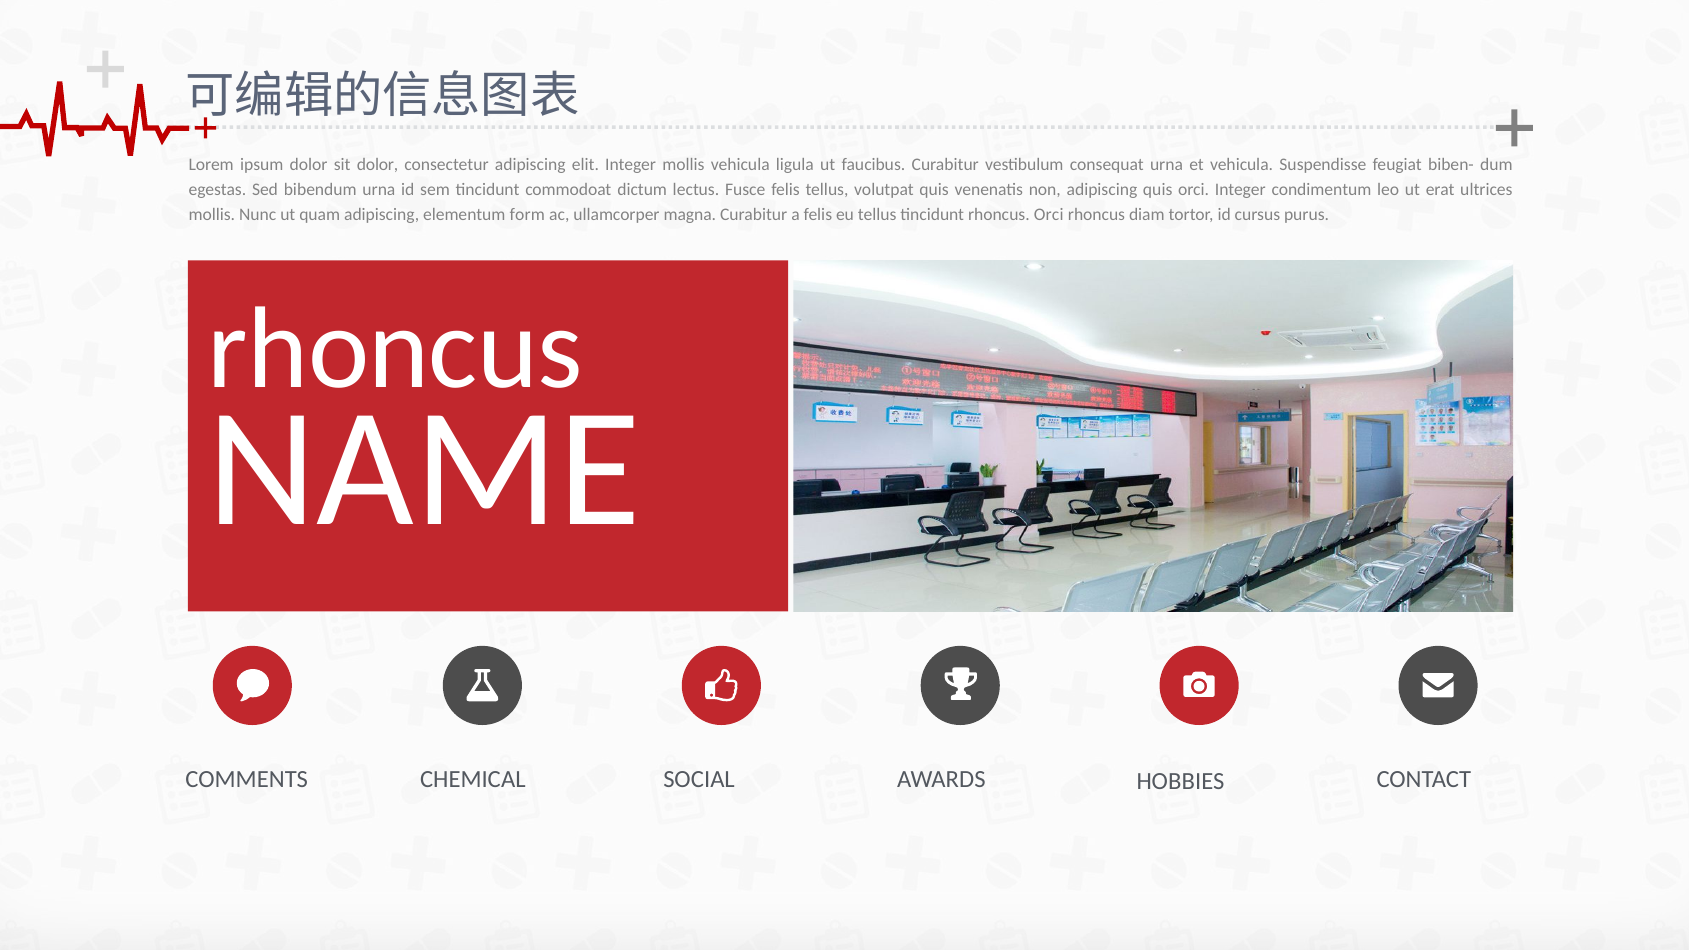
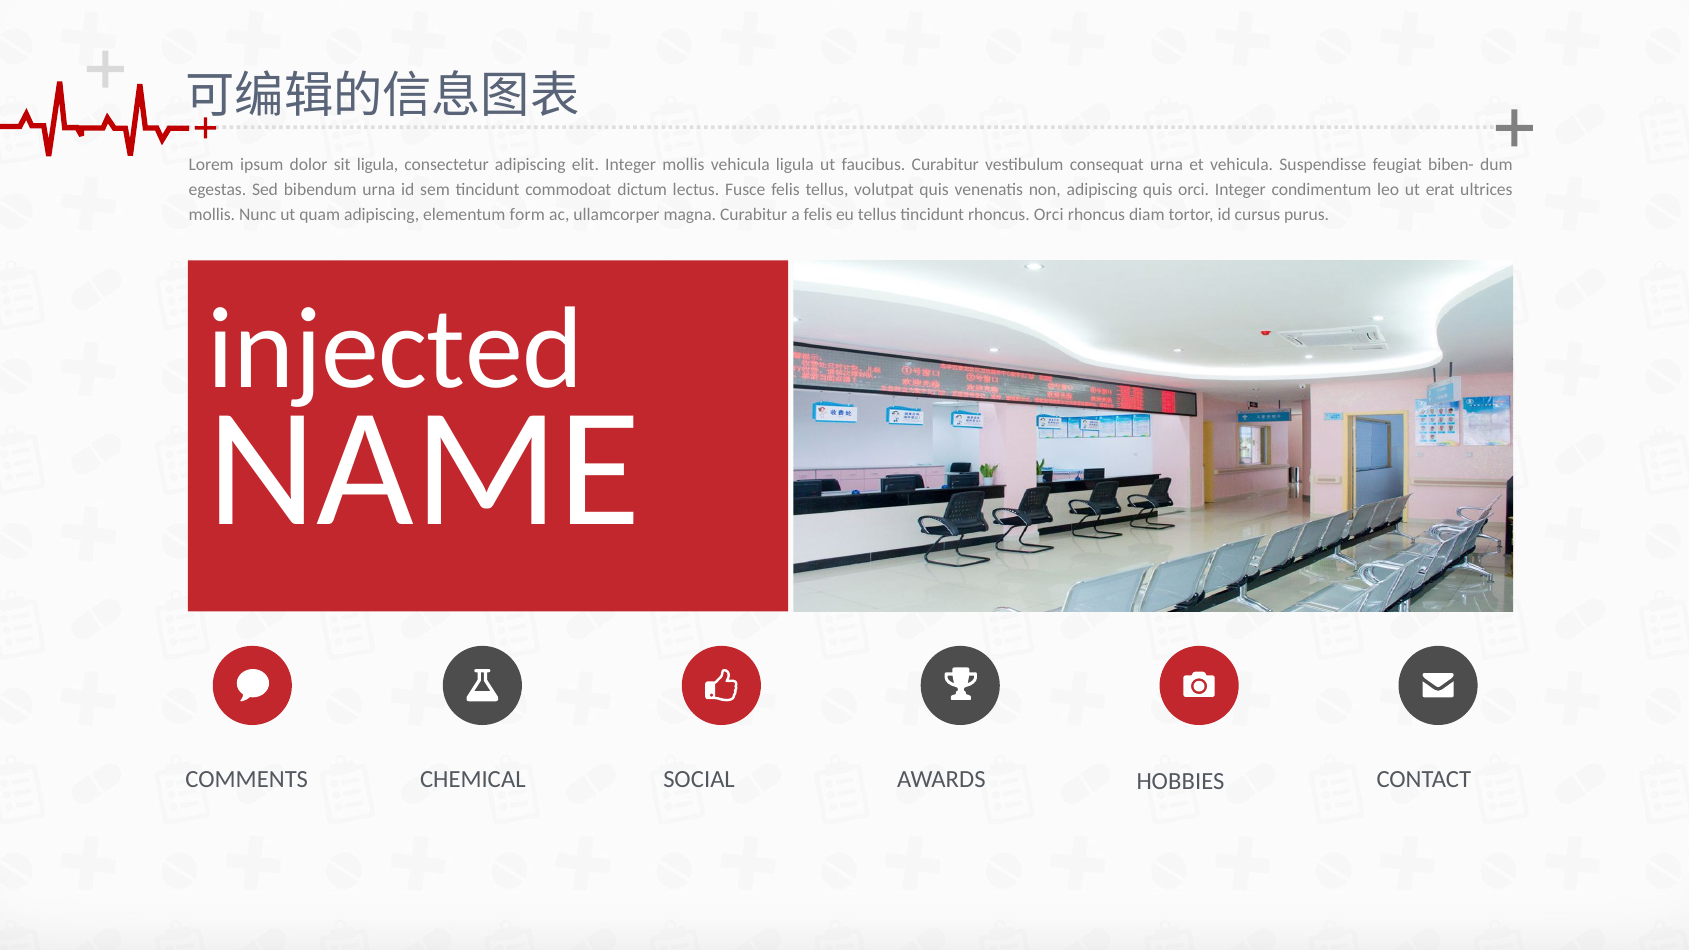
sit dolor: dolor -> ligula
rhoncus at (395, 349): rhoncus -> injected
